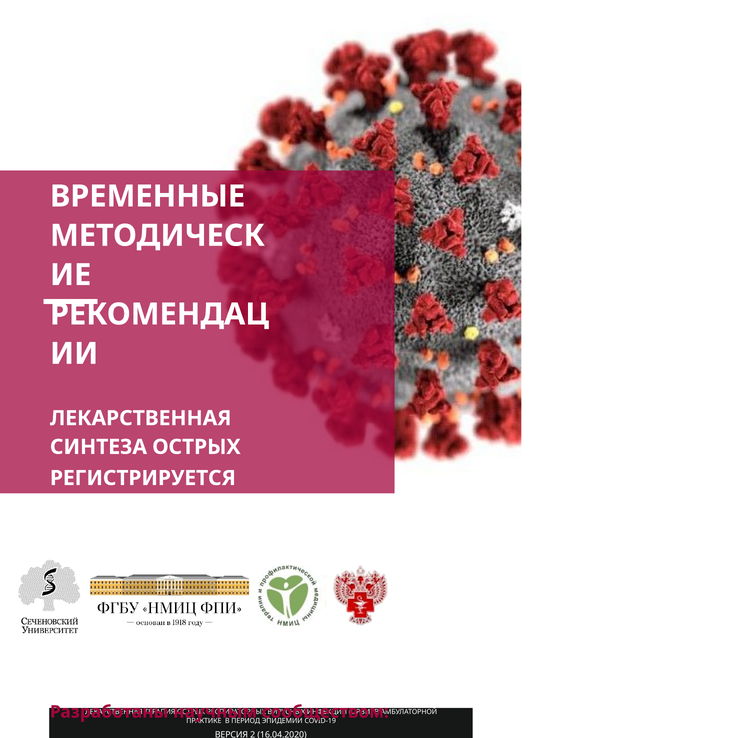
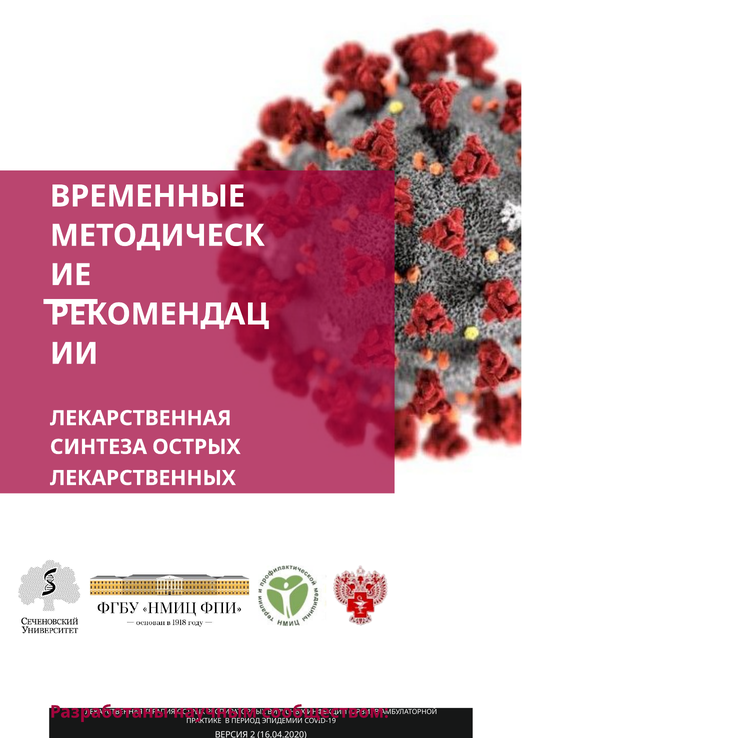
РЕГИСТРИРУЕТСЯ: РЕГИСТРИРУЕТСЯ -> ЛЕКАРСТВЕННЫХ
